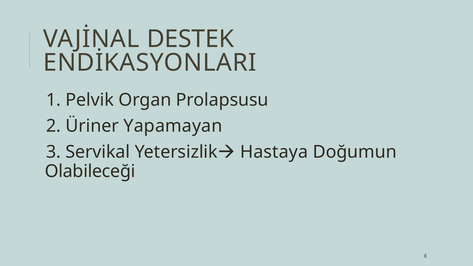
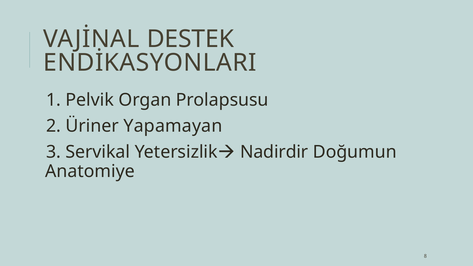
Hastaya: Hastaya -> Nadirdir
Olabileceği: Olabileceği -> Anatomiye
